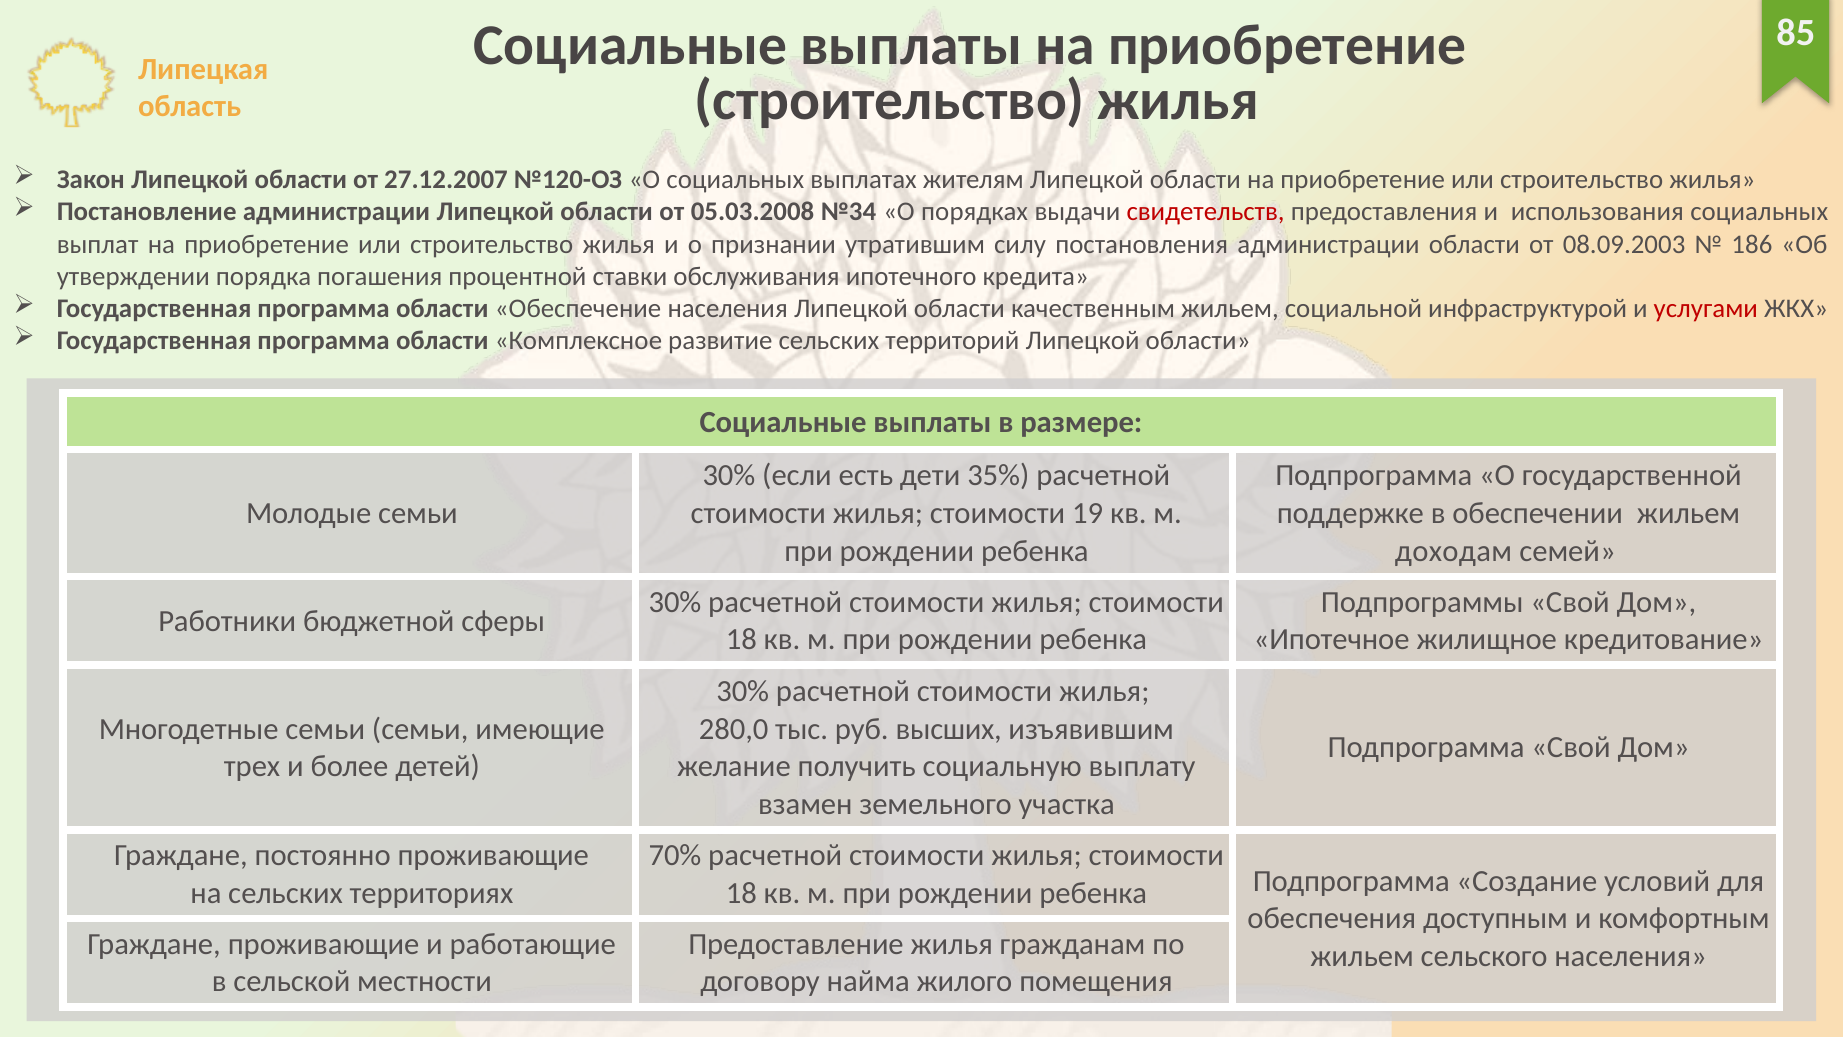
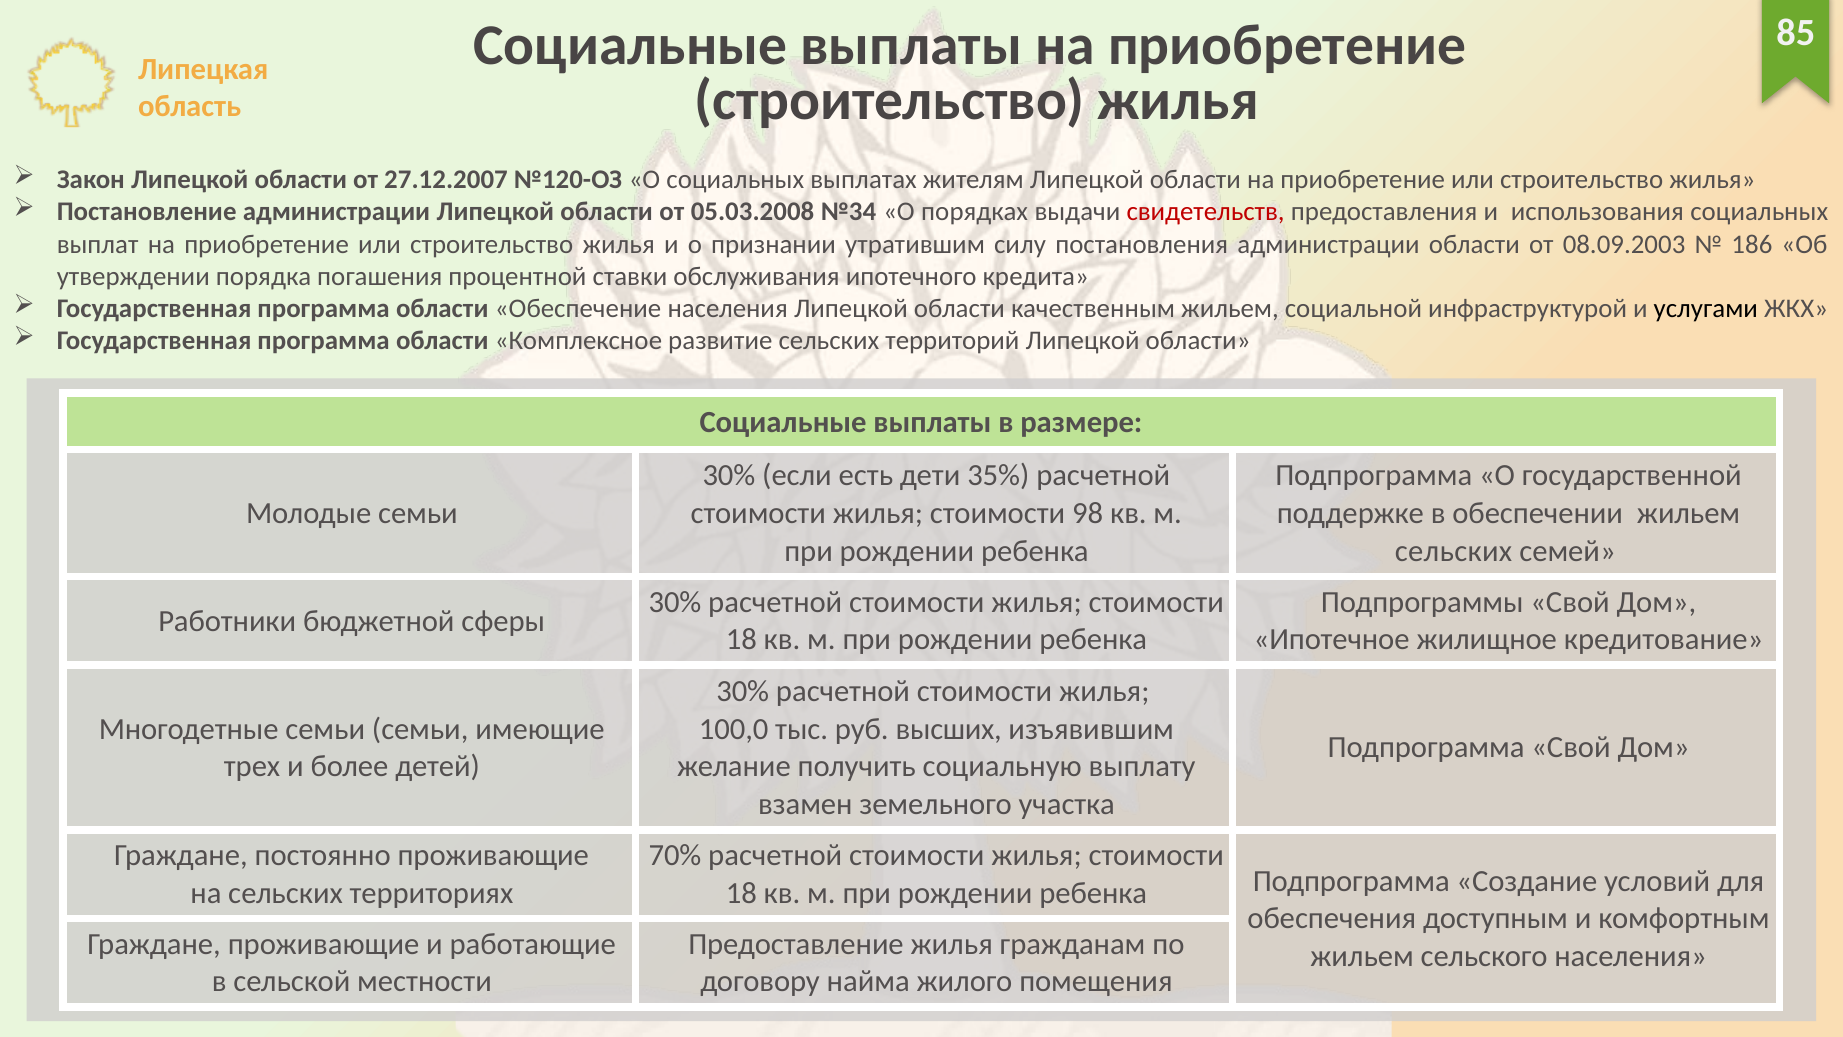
услугами colour: red -> black
19: 19 -> 98
доходам at (1454, 551): доходам -> сельских
280,0: 280,0 -> 100,0
